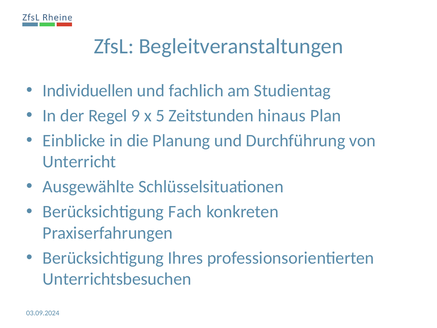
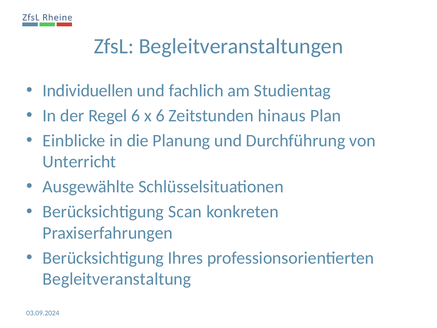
Regel 9: 9 -> 6
x 5: 5 -> 6
Fach: Fach -> Scan
Unterrichtsbesuchen: Unterrichtsbesuchen -> Begleitveranstaltung
